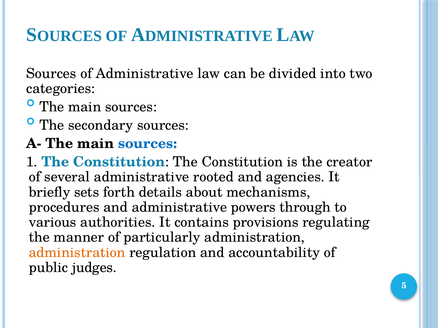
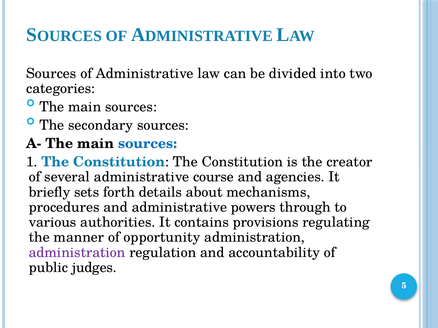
rooted: rooted -> course
particularly: particularly -> opportunity
administration at (77, 253) colour: orange -> purple
